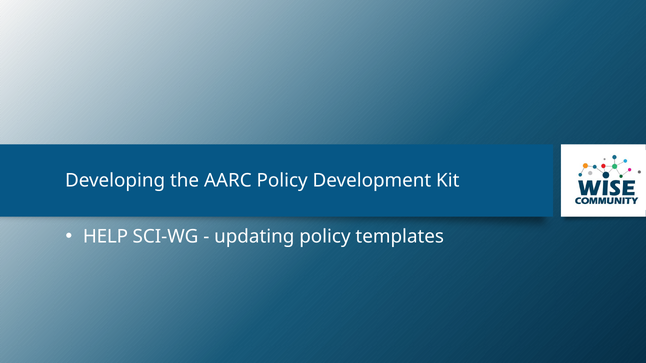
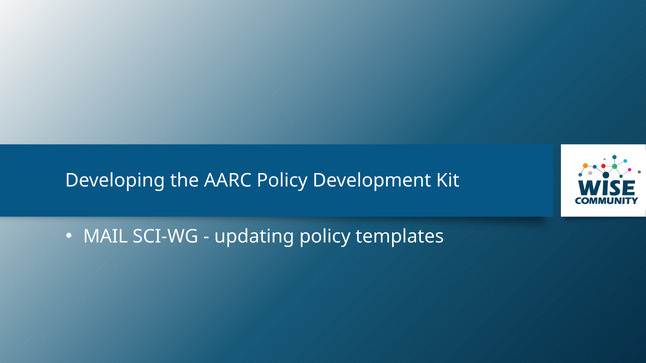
HELP: HELP -> MAIL
